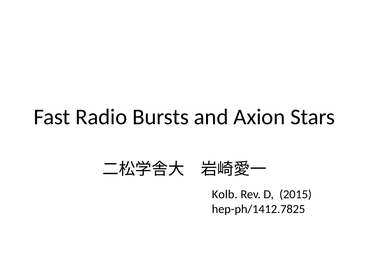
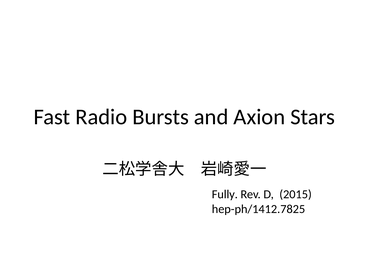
Kolb: Kolb -> Fully
